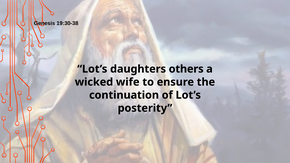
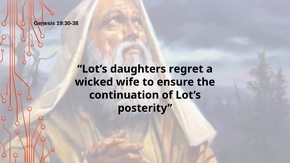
others: others -> regret
